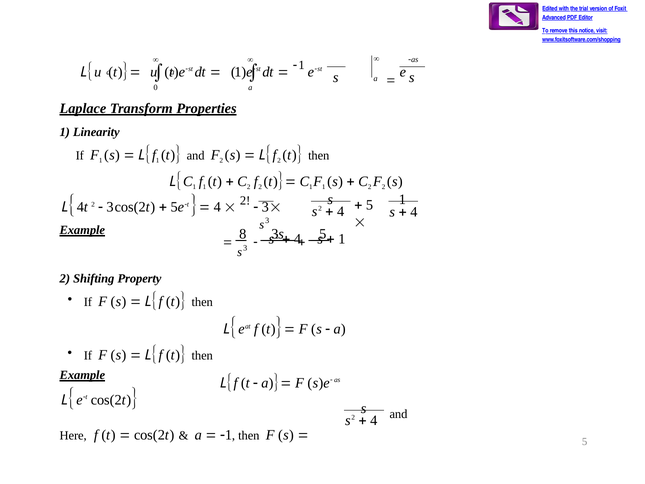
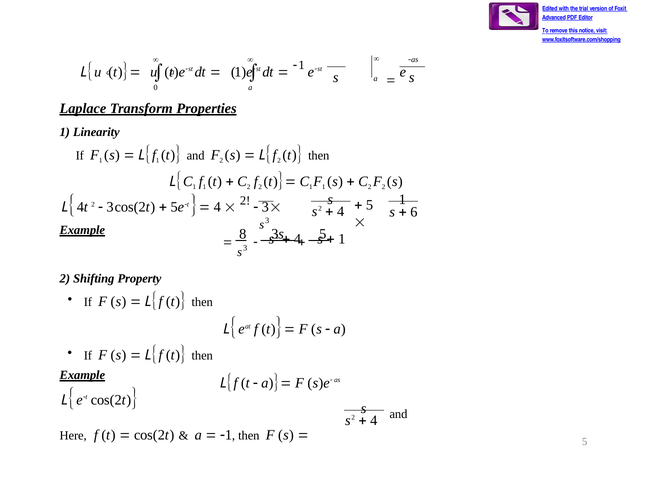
4 at (414, 212): 4 -> 6
